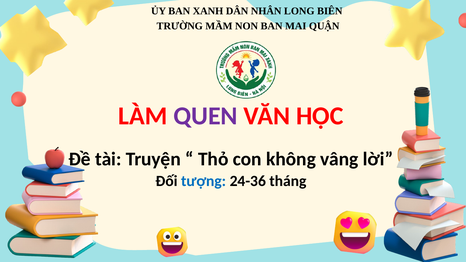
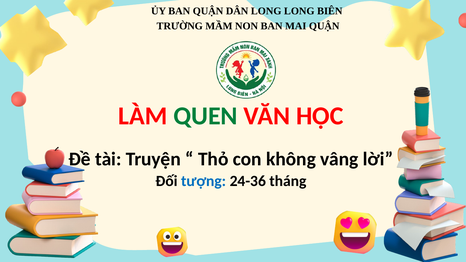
BAN XANH: XANH -> QUẬN
DÂN NHÂN: NHÂN -> LONG
QUEN colour: purple -> green
